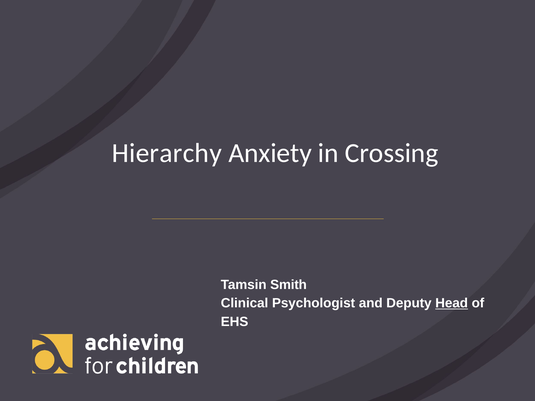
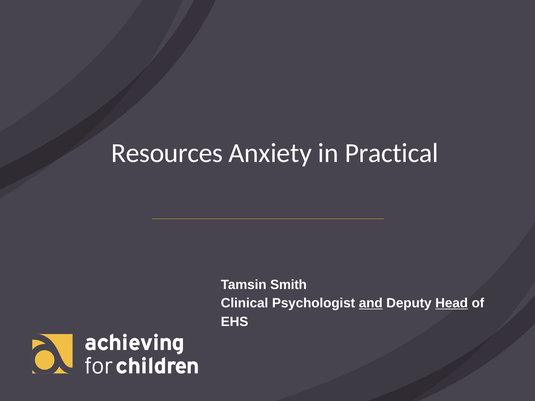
Hierarchy: Hierarchy -> Resources
Crossing: Crossing -> Practical
and underline: none -> present
